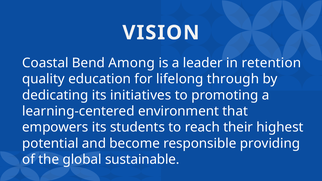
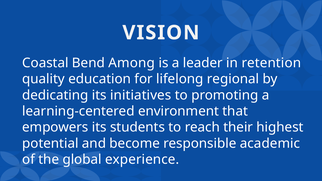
through: through -> regional
providing: providing -> academic
sustainable: sustainable -> experience
